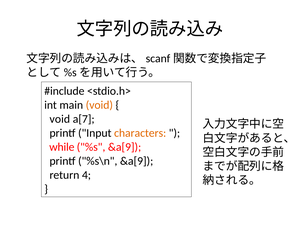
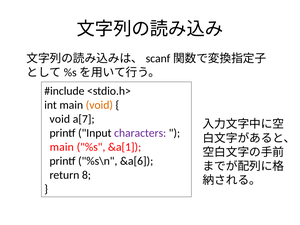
characters colour: orange -> purple
while at (62, 147): while -> main
%s &a[9: &a[9 -> &a[1
%s\n &a[9: &a[9 -> &a[6
4: 4 -> 8
